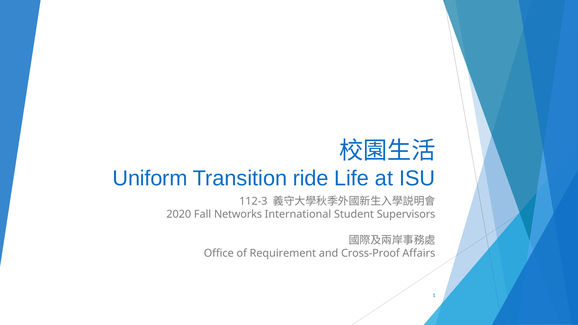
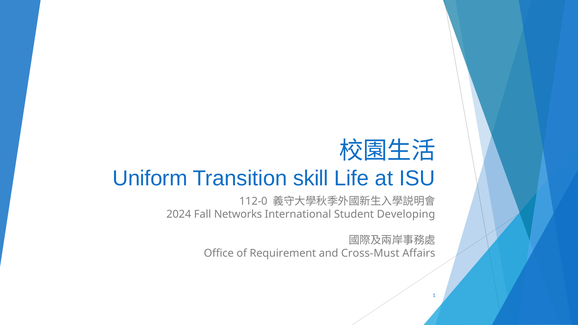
ride: ride -> skill
112-3: 112-3 -> 112-0
2020: 2020 -> 2024
Supervisors: Supervisors -> Developing
Cross-Proof: Cross-Proof -> Cross-Must
